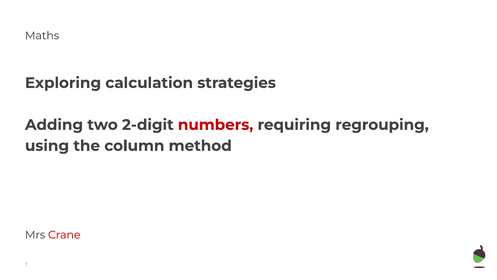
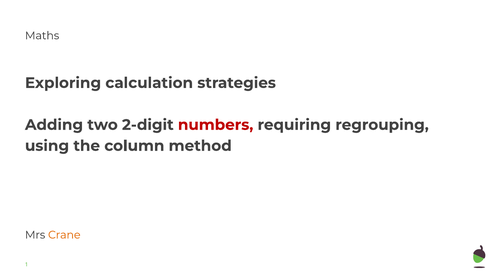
Crane colour: red -> orange
